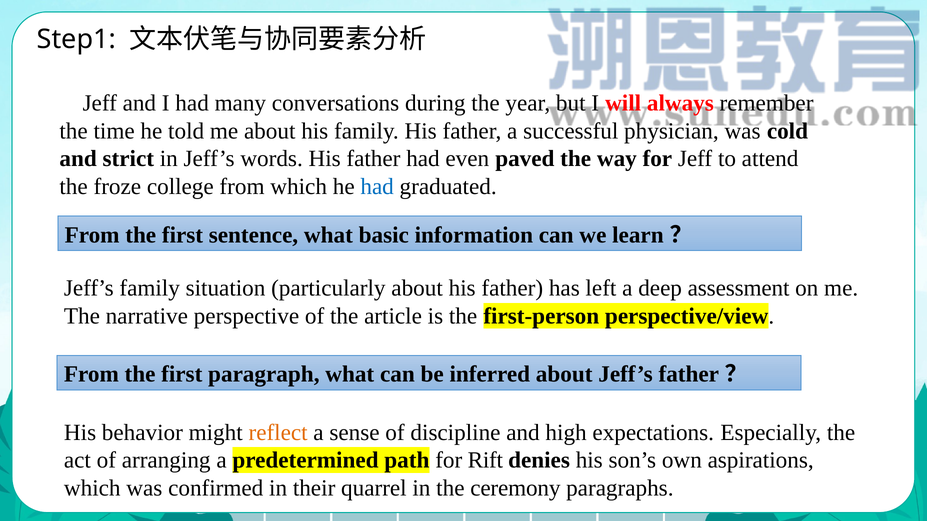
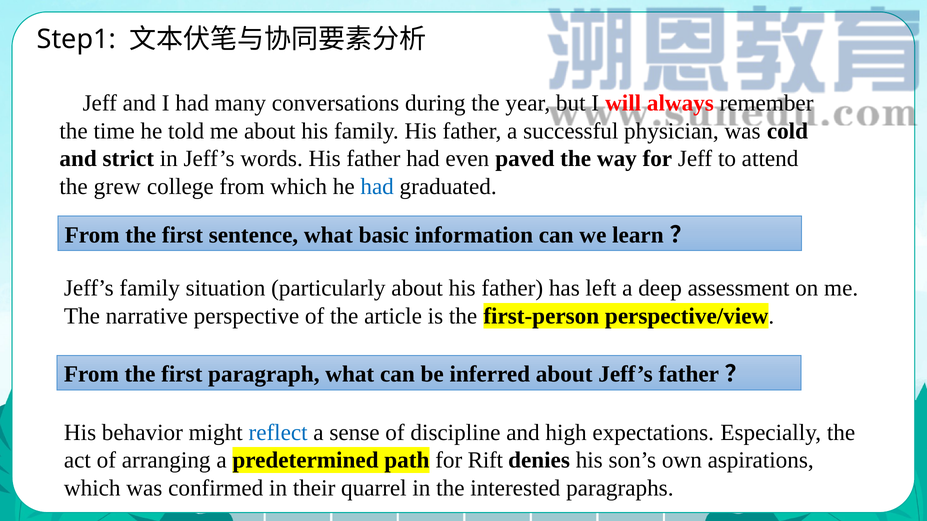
froze: froze -> grew
reflect colour: orange -> blue
ceremony: ceremony -> interested
